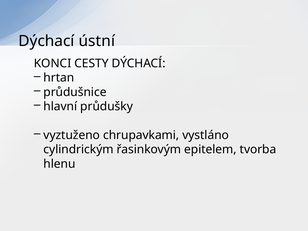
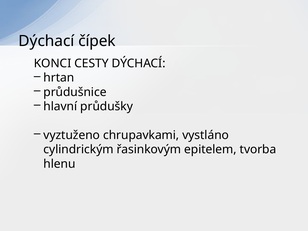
ústní: ústní -> čípek
